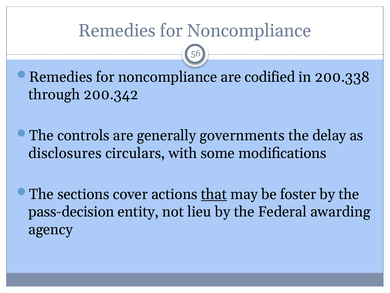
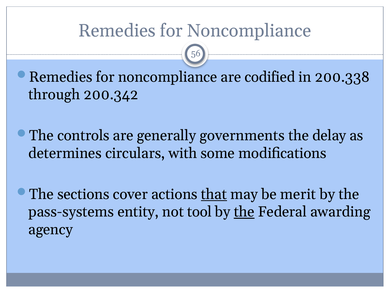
disclosures: disclosures -> determines
foster: foster -> merit
pass-decision: pass-decision -> pass-systems
lieu: lieu -> tool
the at (244, 212) underline: none -> present
